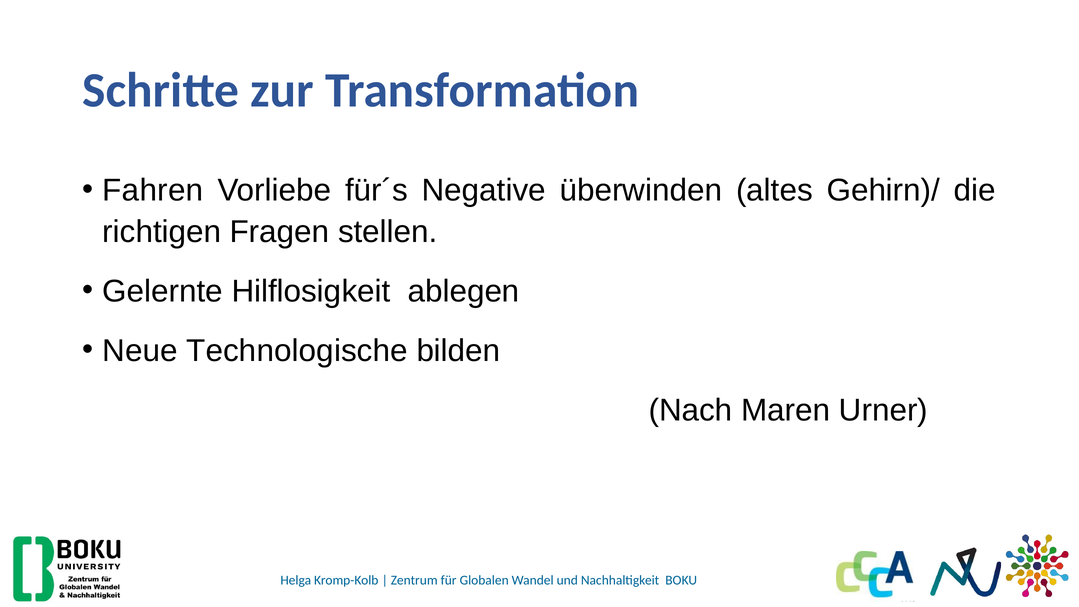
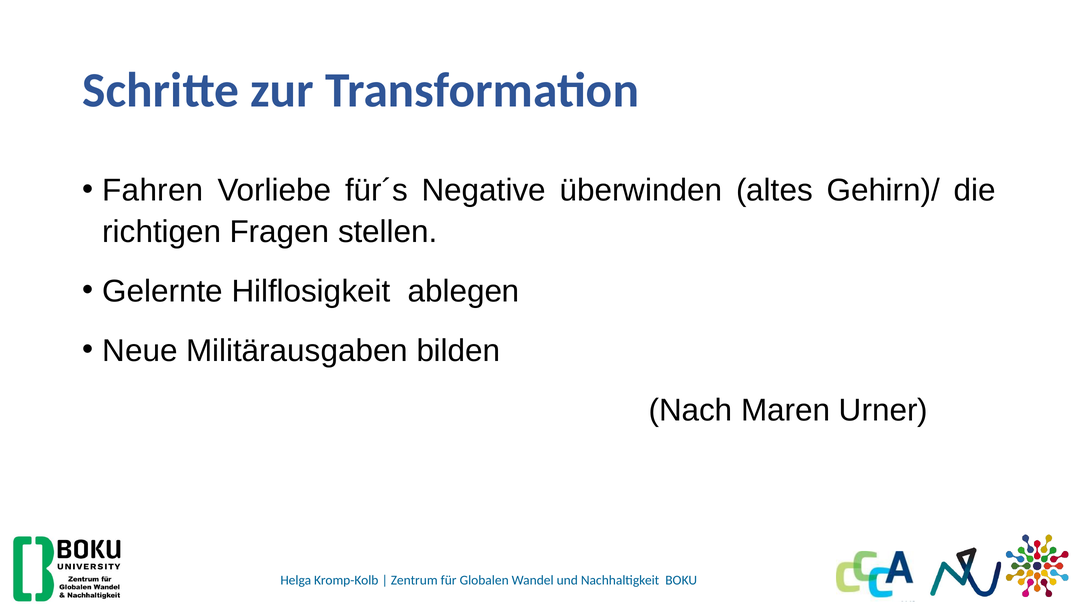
Technologische: Technologische -> Militärausgaben
